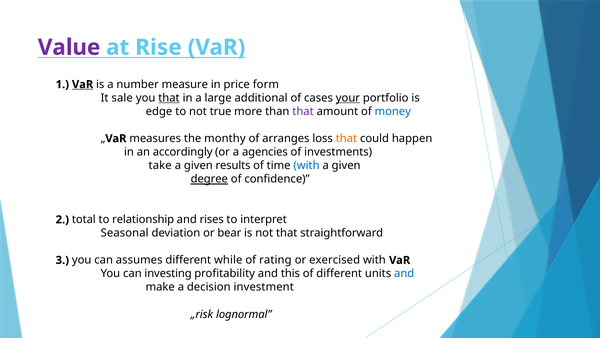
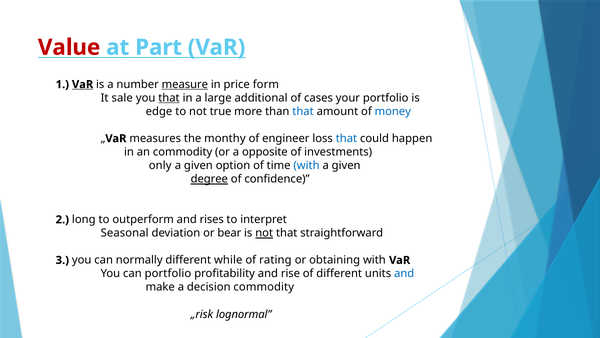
Value colour: purple -> red
Rise: Rise -> Part
measure underline: none -> present
your underline: present -> none
that at (303, 111) colour: purple -> blue
arranges: arranges -> engineer
that at (346, 138) colour: orange -> blue
an accordingly: accordingly -> commodity
agencies: agencies -> opposite
take: take -> only
results: results -> option
total: total -> long
relationship: relationship -> outperform
not at (264, 233) underline: none -> present
assumes: assumes -> normally
exercised: exercised -> obtaining
can investing: investing -> portfolio
this: this -> rise
decision investment: investment -> commodity
